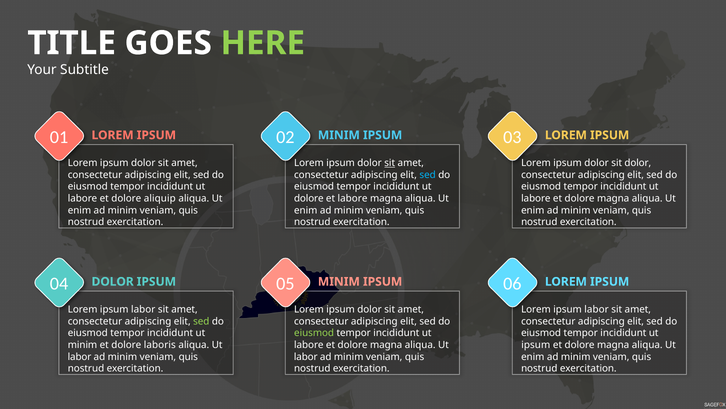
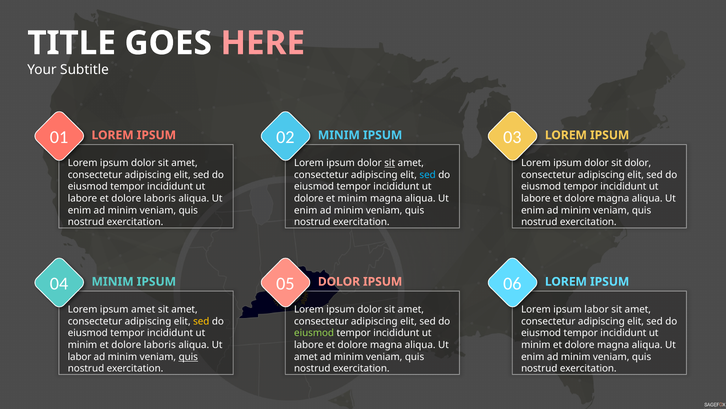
HERE colour: light green -> pink
labore et dolore aliquip: aliquip -> laboris
et labore: labore -> minim
04 MINIM: MINIM -> DOLOR
DOLOR at (113, 281): DOLOR -> MINIM
labor at (143, 309): labor -> amet
sed at (201, 321) colour: light green -> yellow
ipsum at (536, 344): ipsum -> minim
quis at (188, 356) underline: none -> present
labor at (306, 356): labor -> amet
